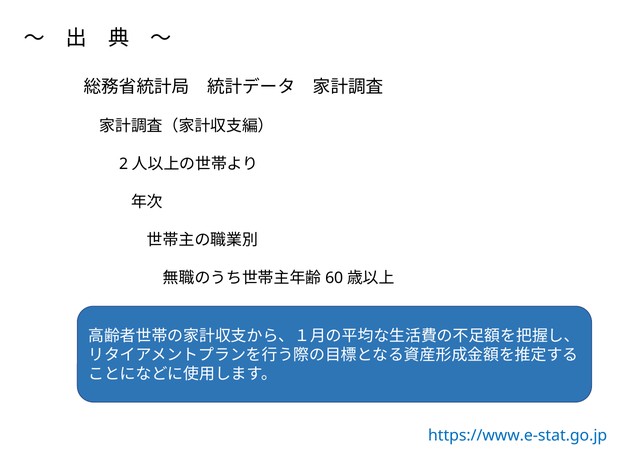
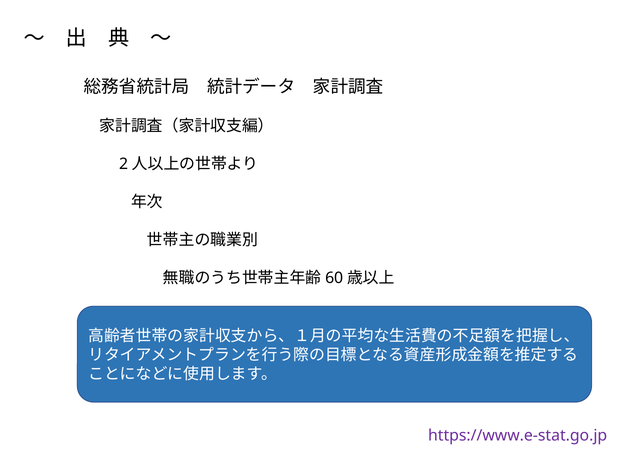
https://www.e-stat.go.jp colour: blue -> purple
